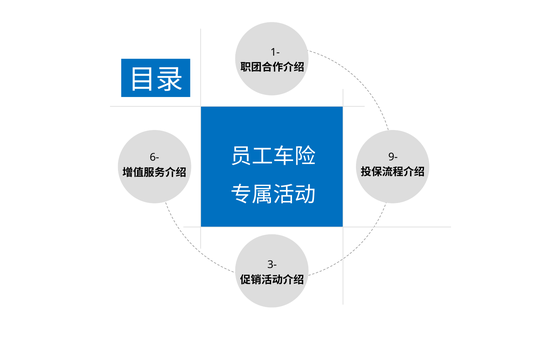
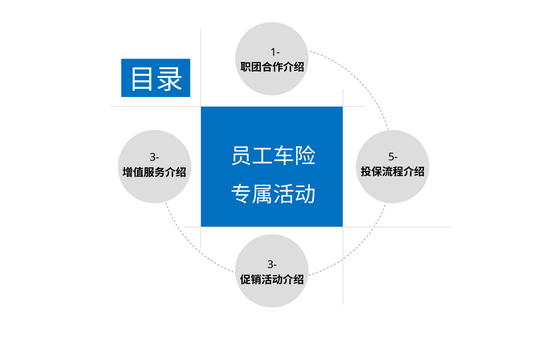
9-: 9- -> 5-
6- at (154, 158): 6- -> 3-
